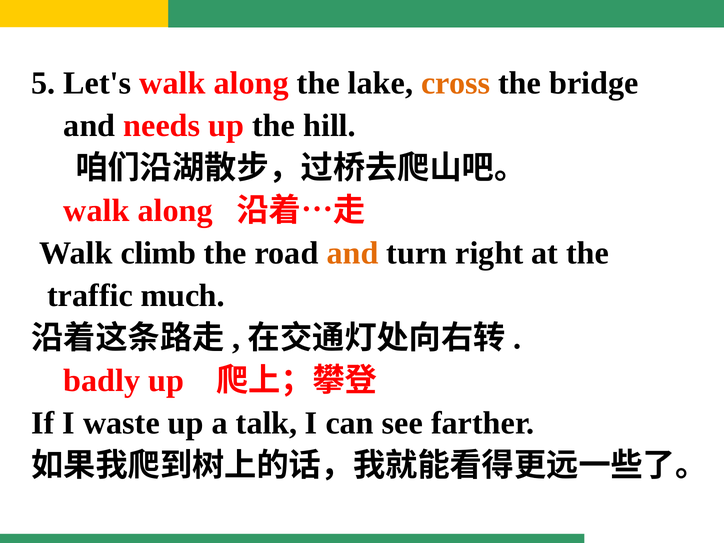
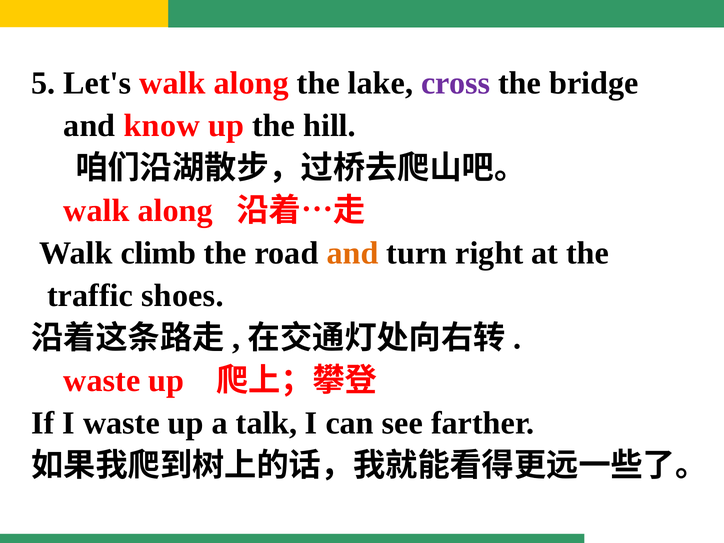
cross colour: orange -> purple
needs: needs -> know
much: much -> shoes
badly at (102, 381): badly -> waste
